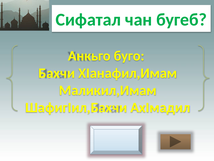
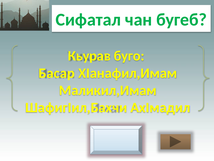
Анкьго: Анкьго -> Кьурав
Бахчи: Бахчи -> Басар
